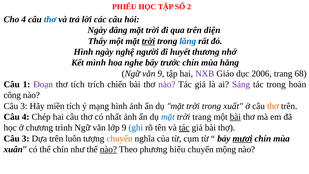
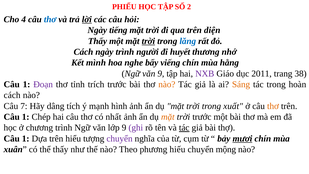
lời underline: none -> present
dâng: dâng -> tiếng
Hình at (83, 52): Hình -> Cách
ngày nghệ: nghệ -> trình
trước: trước -> viếng
2006: 2006 -> 2011
68: 68 -> 38
thơ tích: tích -> tỉnh
trích chiến: chiến -> trước
nào at (167, 84) colour: purple -> orange
Sáng colour: purple -> orange
công at (12, 95): công -> cách
3 at (24, 106): 3 -> 7
miền: miền -> dâng
mạng: mạng -> mạnh
4 at (26, 117): 4 -> 1
mặt at (168, 117) colour: blue -> orange
trời trang: trang -> trước
bài at (235, 117) underline: present -> none
ghi colour: blue -> purple
3 at (26, 138): 3 -> 1
luôn: luôn -> hiểu
chuyển at (120, 138) colour: orange -> purple
thể chín: chín -> thấy
nào at (108, 149) underline: present -> none
